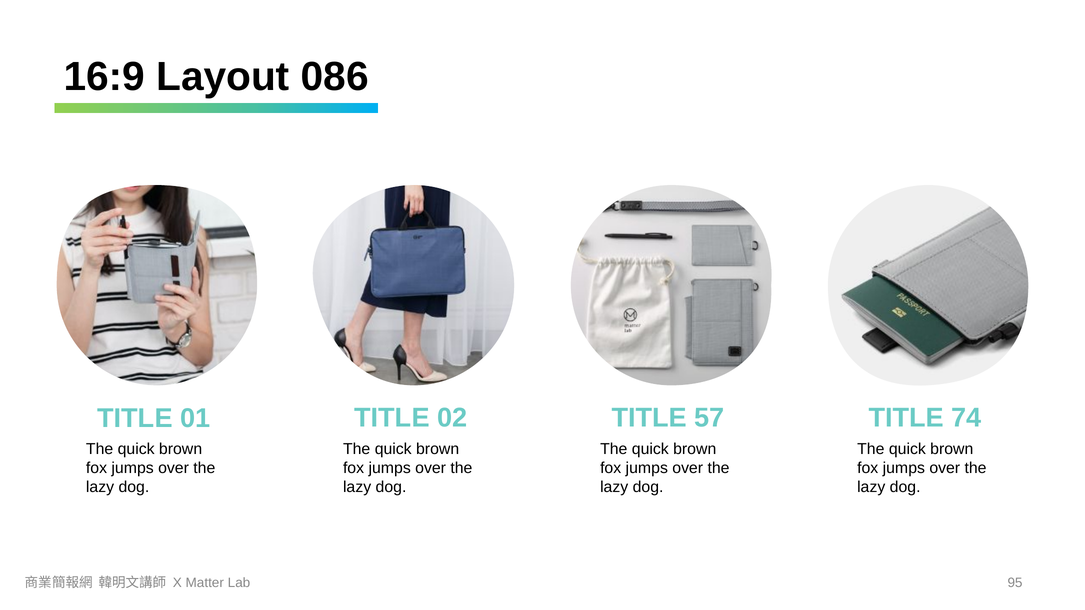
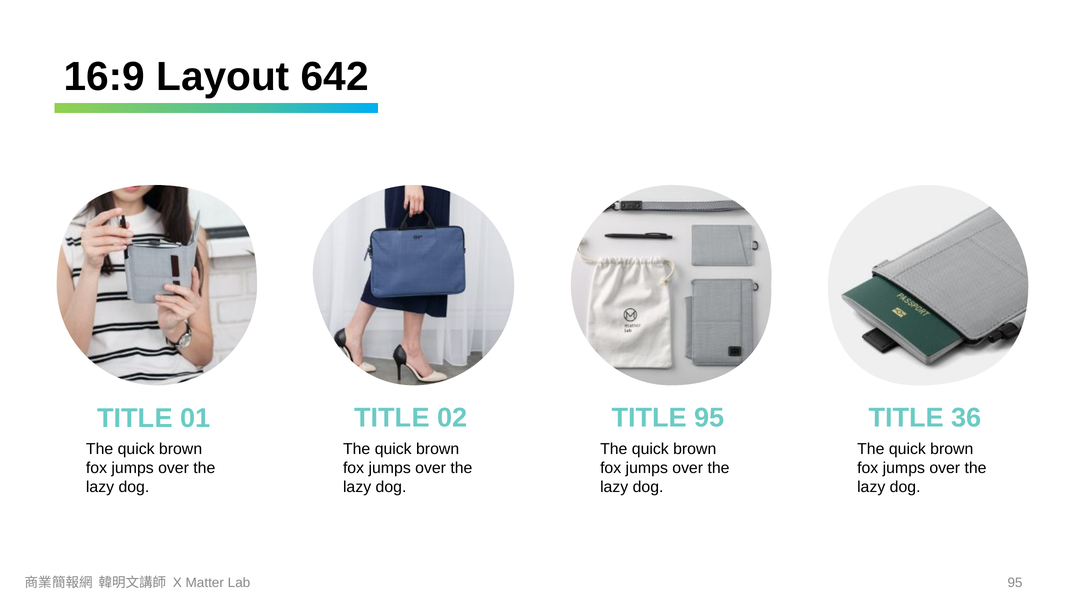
086: 086 -> 642
TITLE 57: 57 -> 95
74: 74 -> 36
